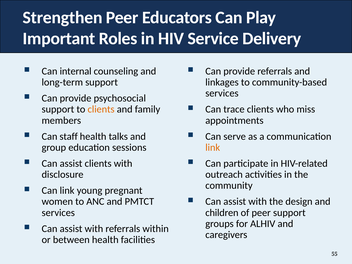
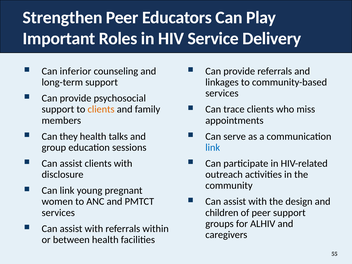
internal: internal -> inferior
staff: staff -> they
link at (213, 147) colour: orange -> blue
